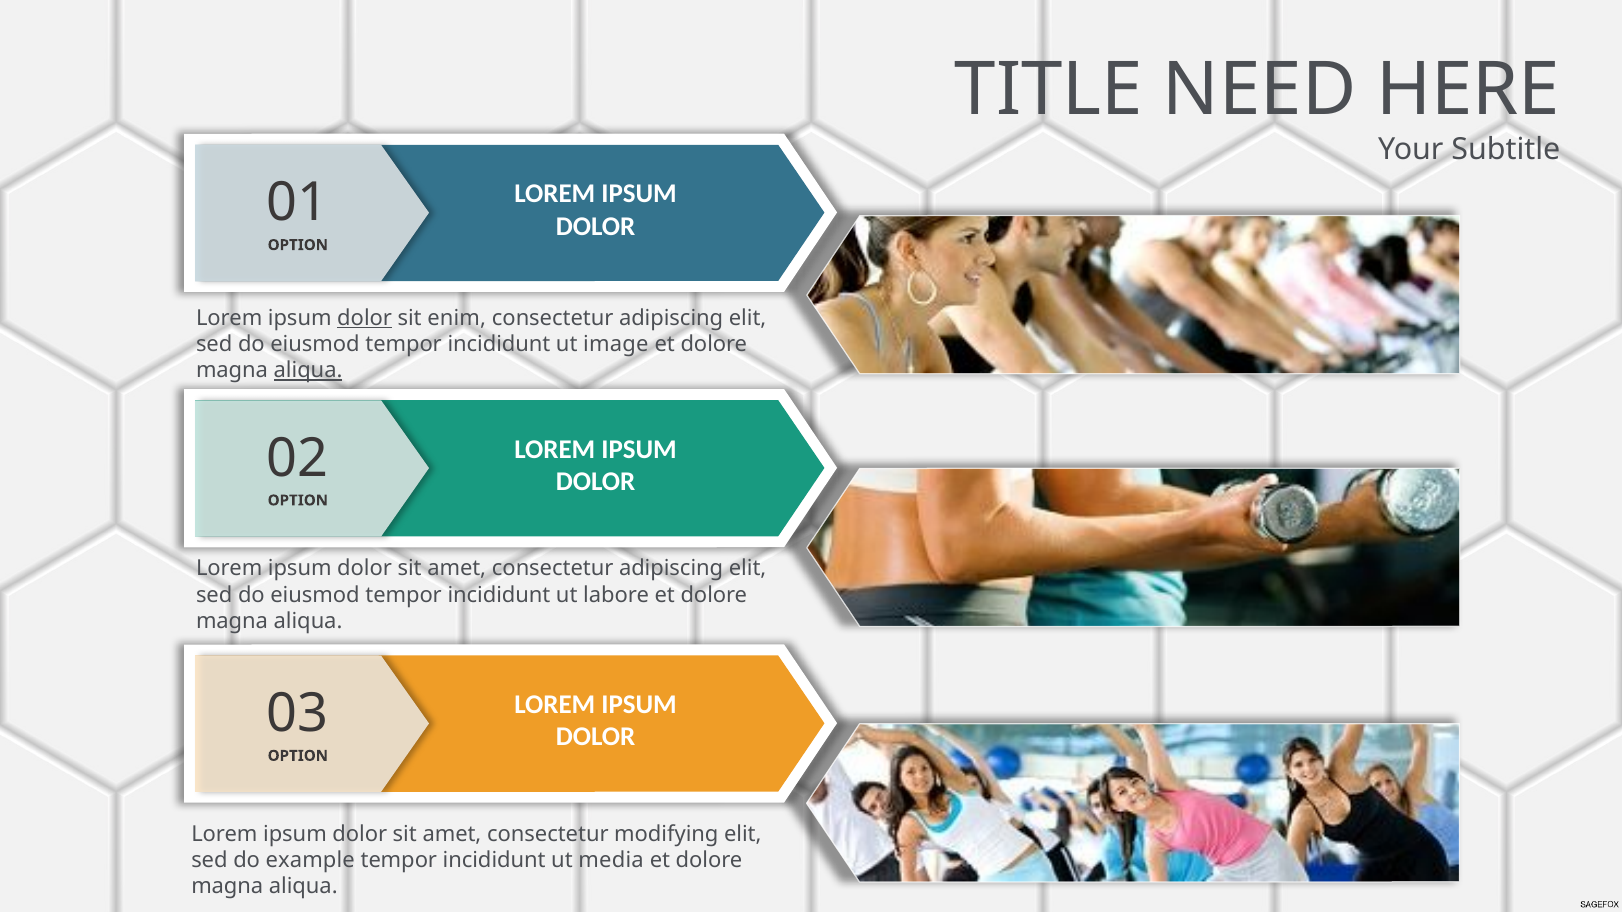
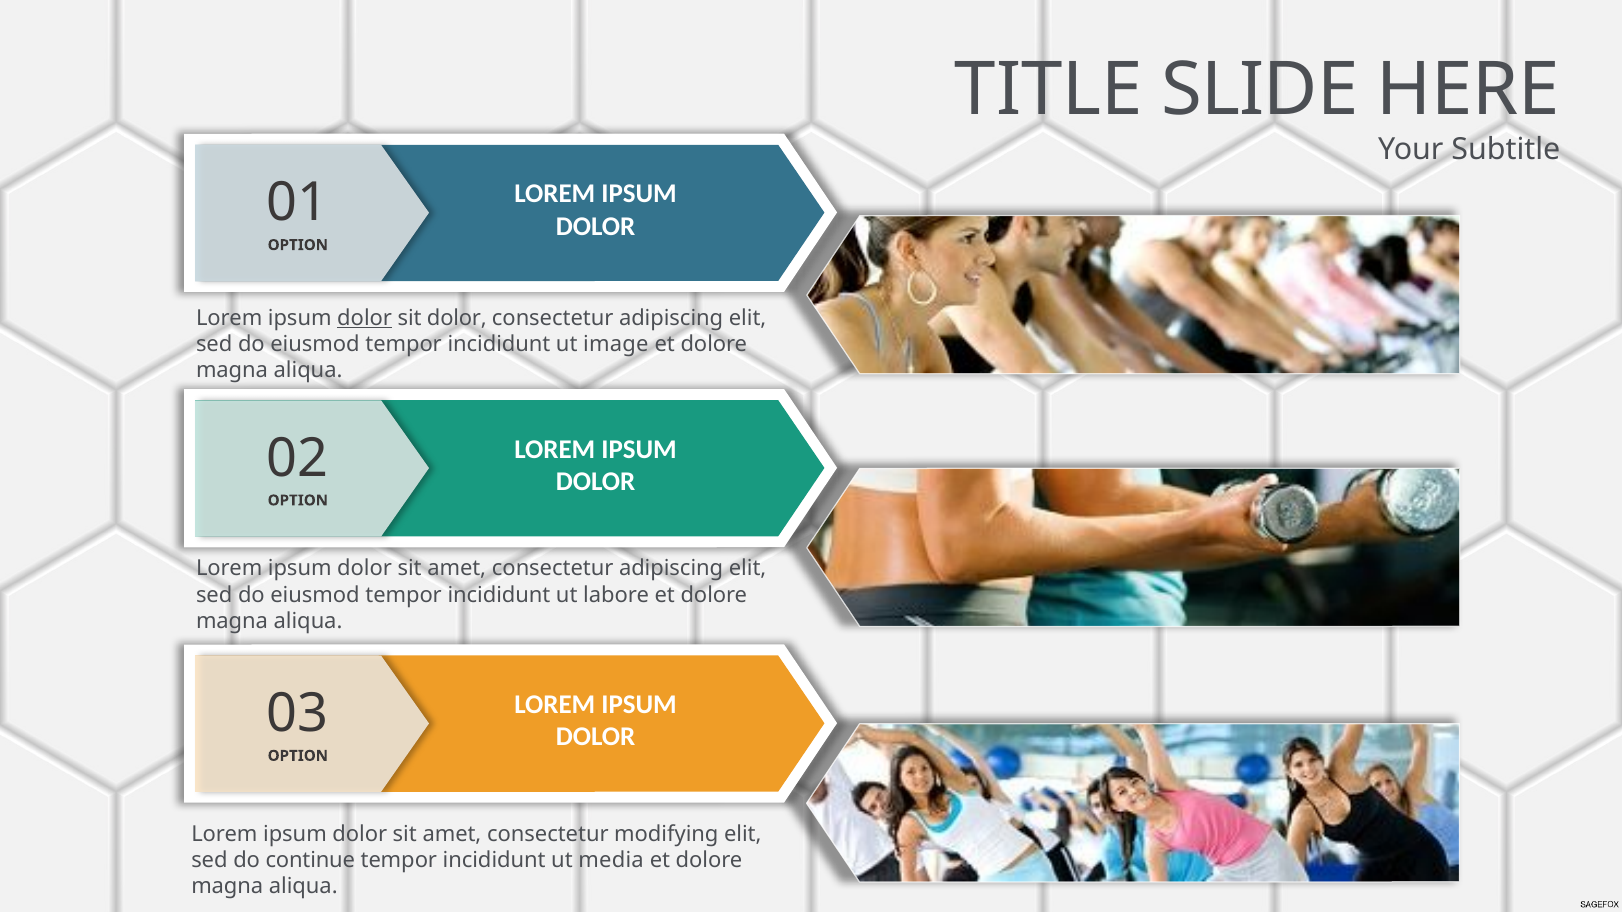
NEED: NEED -> SLIDE
sit enim: enim -> dolor
aliqua at (308, 371) underline: present -> none
example: example -> continue
